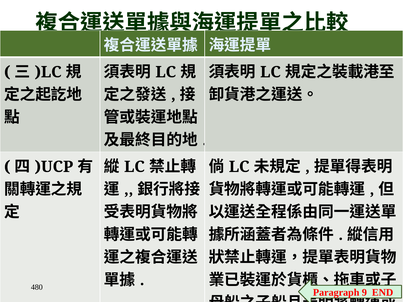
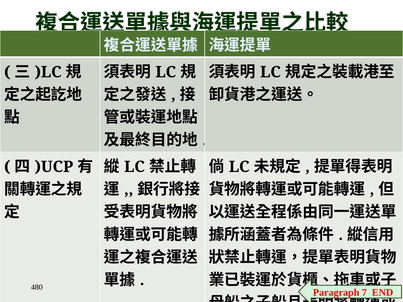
9: 9 -> 7
